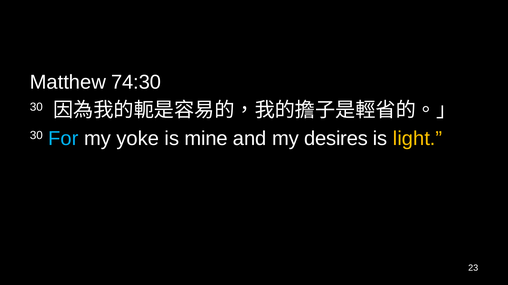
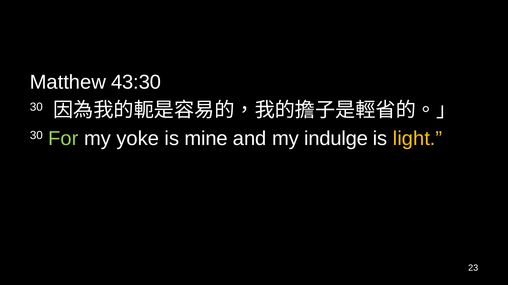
74:30: 74:30 -> 43:30
For colour: light blue -> light green
desires: desires -> indulge
